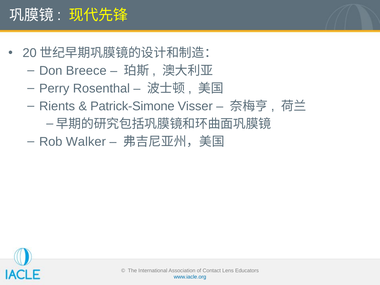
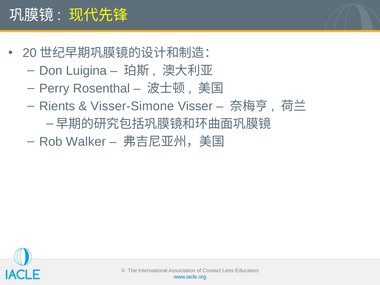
Breece: Breece -> Luigina
Patrick-Simone: Patrick-Simone -> Visser-Simone
